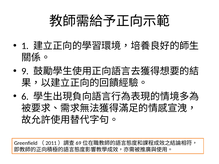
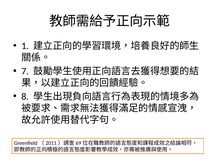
9: 9 -> 7
6: 6 -> 8
